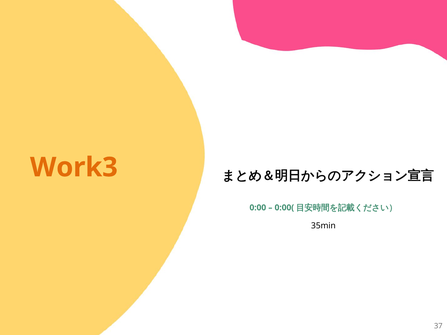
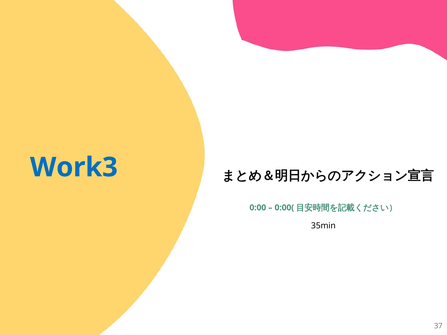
Work3 colour: orange -> blue
